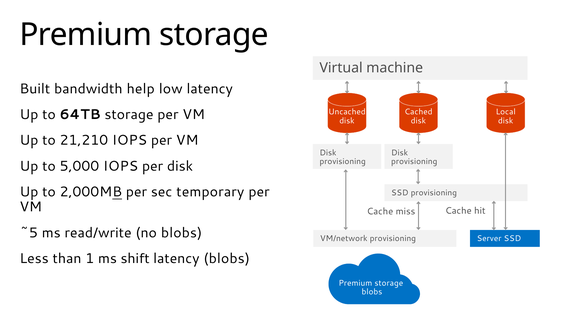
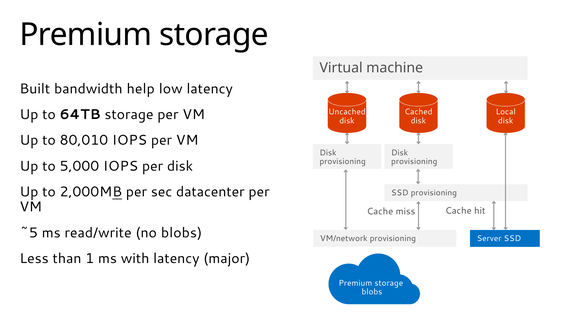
21,210: 21,210 -> 80,010
temporary: temporary -> datacenter
shift: shift -> with
latency blobs: blobs -> major
